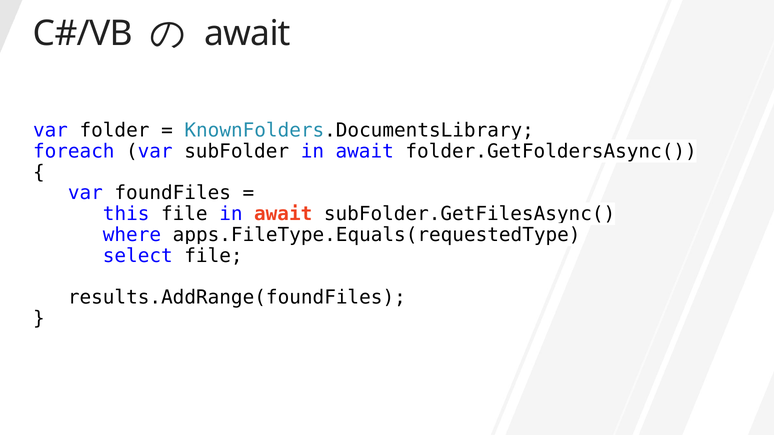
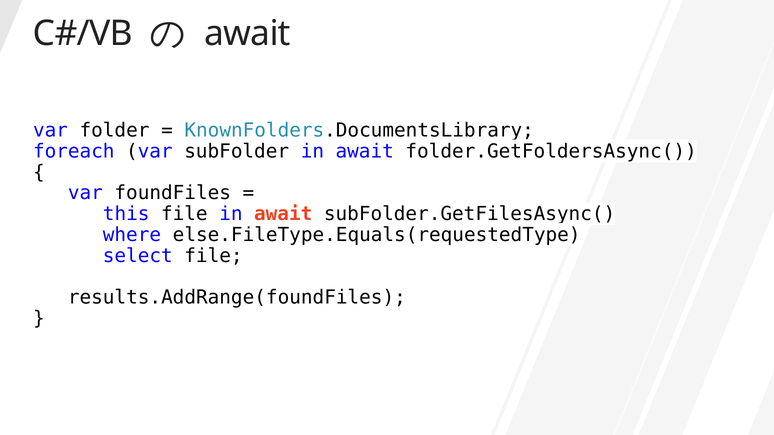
apps.FileType.Equals(requestedType: apps.FileType.Equals(requestedType -> else.FileType.Equals(requestedType
